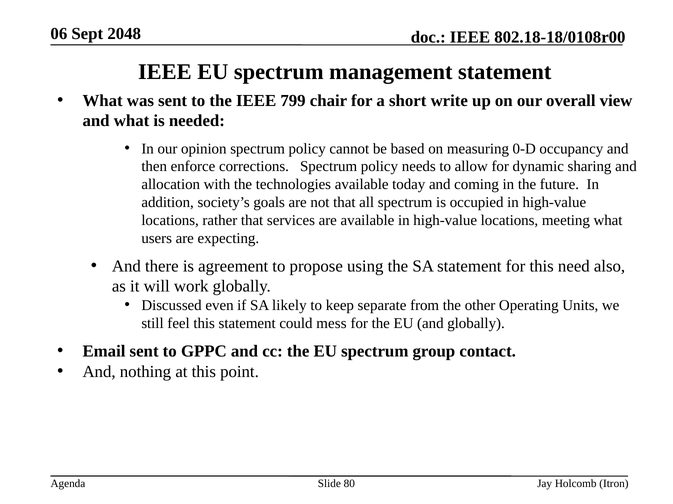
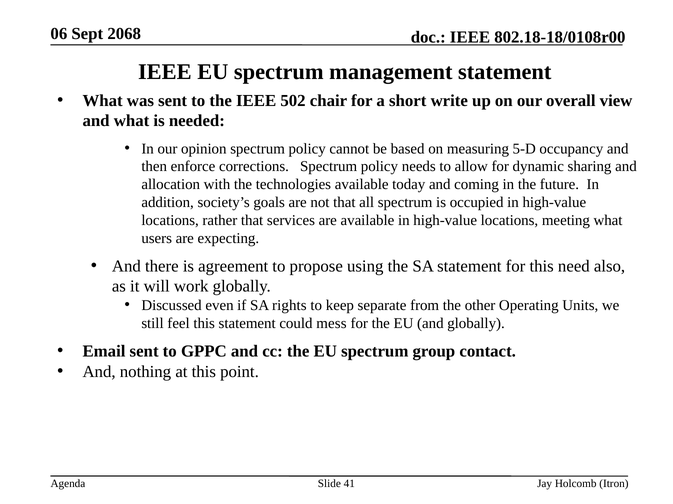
2048: 2048 -> 2068
799: 799 -> 502
0-D: 0-D -> 5-D
likely: likely -> rights
80: 80 -> 41
